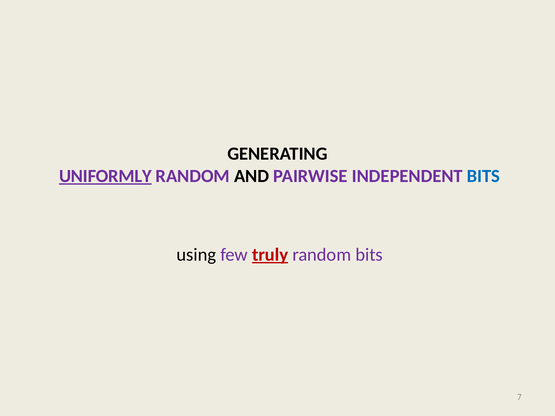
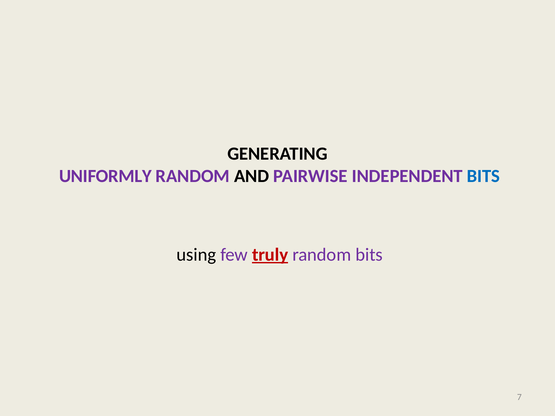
UNIFORMLY underline: present -> none
